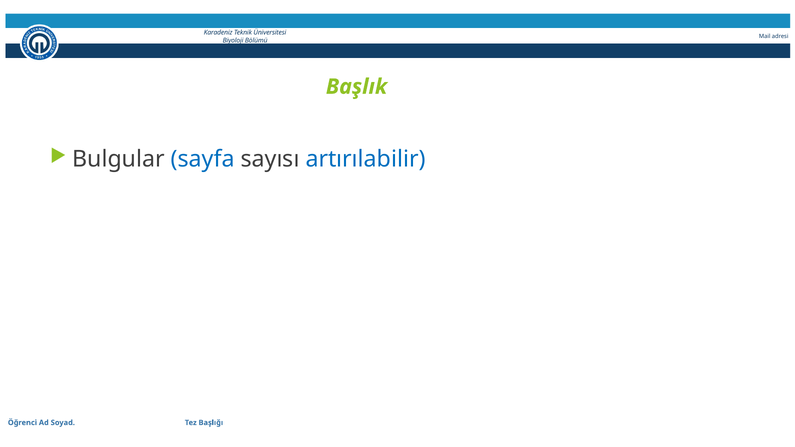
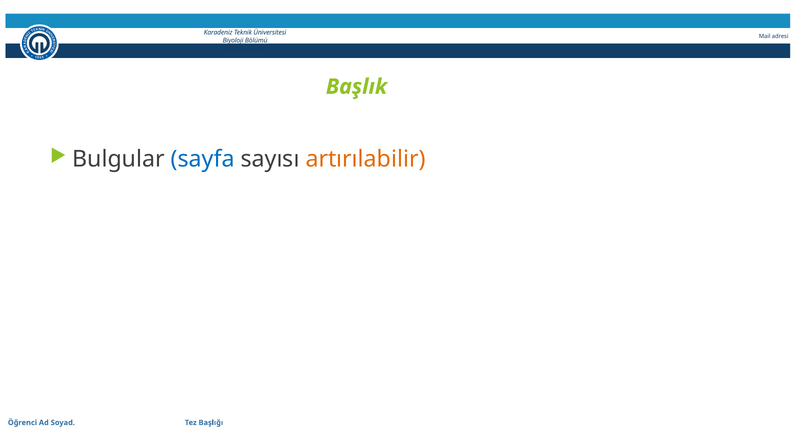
artırılabilir colour: blue -> orange
